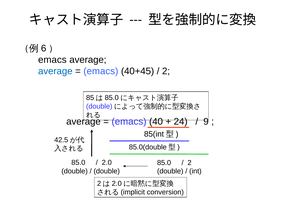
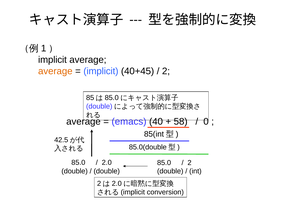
6: 6 -> 1
emacs at (52, 60): emacs -> implicit
average at (55, 71) colour: blue -> orange
emacs at (101, 71): emacs -> implicit
24: 24 -> 58
9: 9 -> 0
